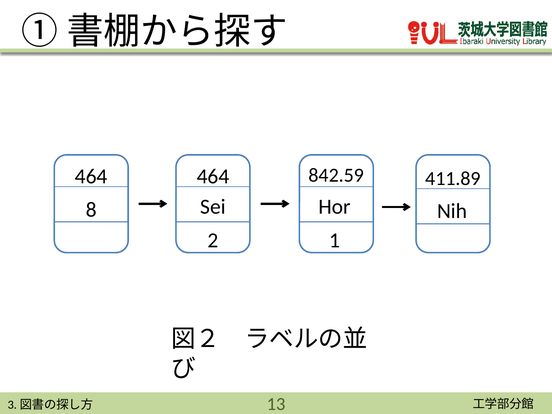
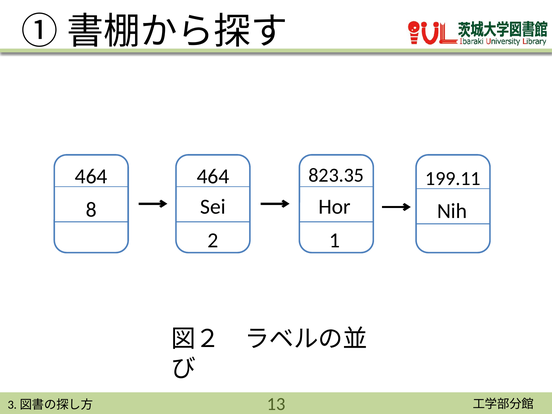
842.59: 842.59 -> 823.35
411.89: 411.89 -> 199.11
